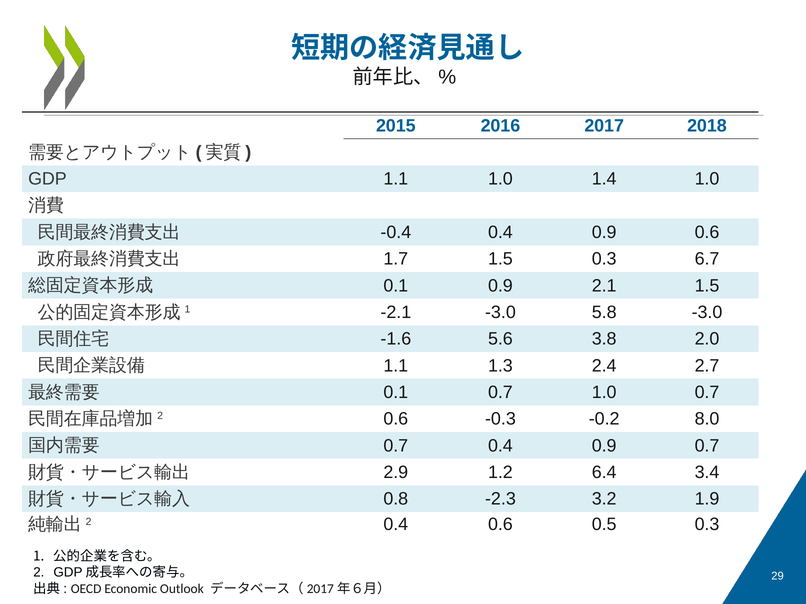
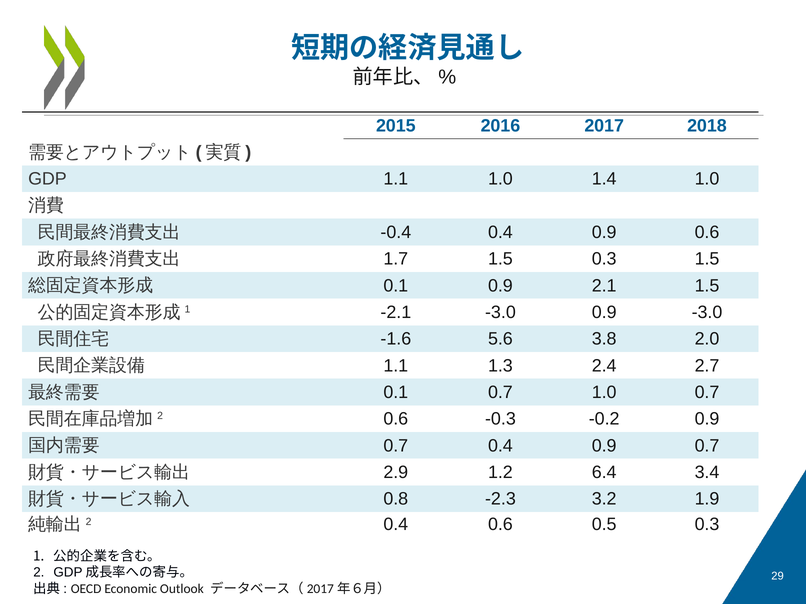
0.3 6.7: 6.7 -> 1.5
-3.0 5.8: 5.8 -> 0.9
-0.2 8.0: 8.0 -> 0.9
